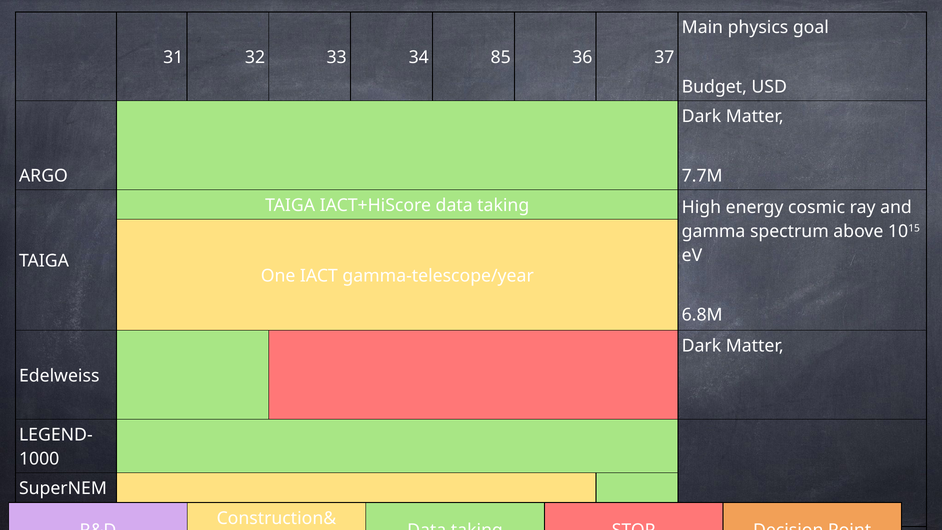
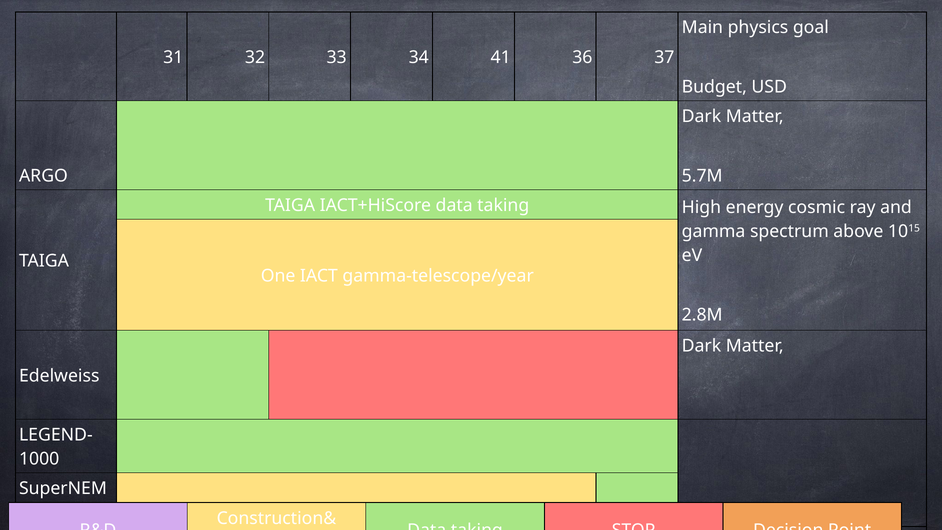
85: 85 -> 41
7.7M: 7.7M -> 5.7M
6.8M: 6.8M -> 2.8M
